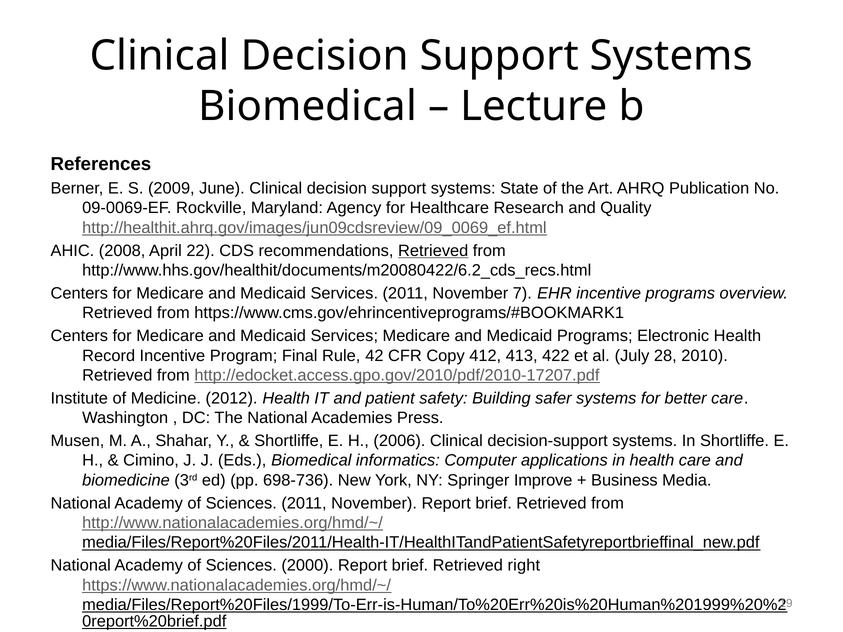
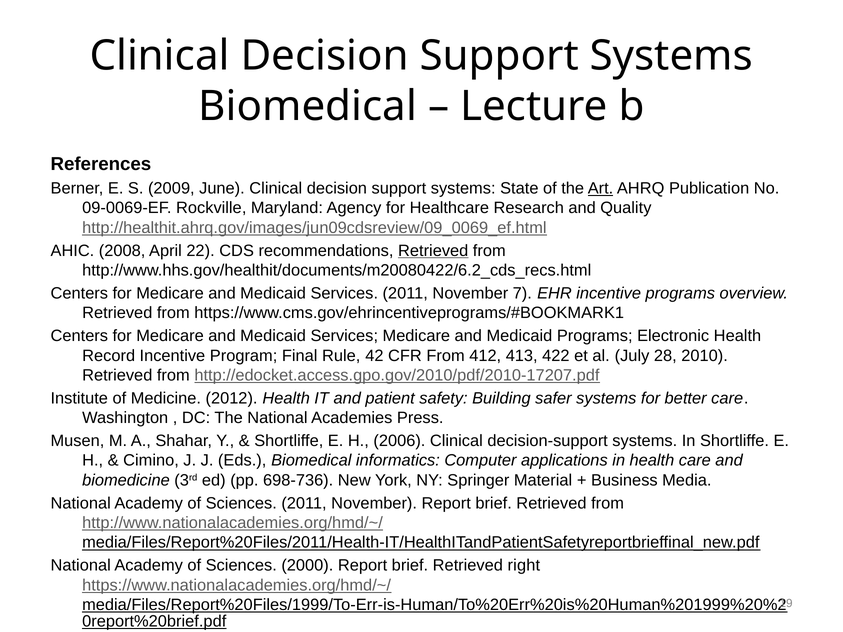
Art underline: none -> present
CFR Copy: Copy -> From
Improve: Improve -> Material
